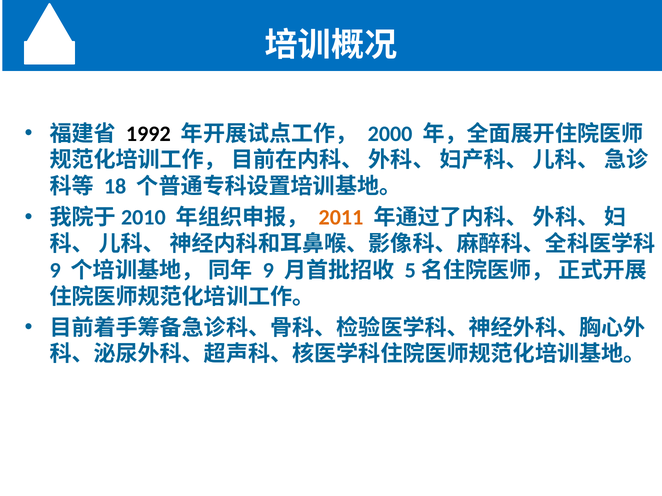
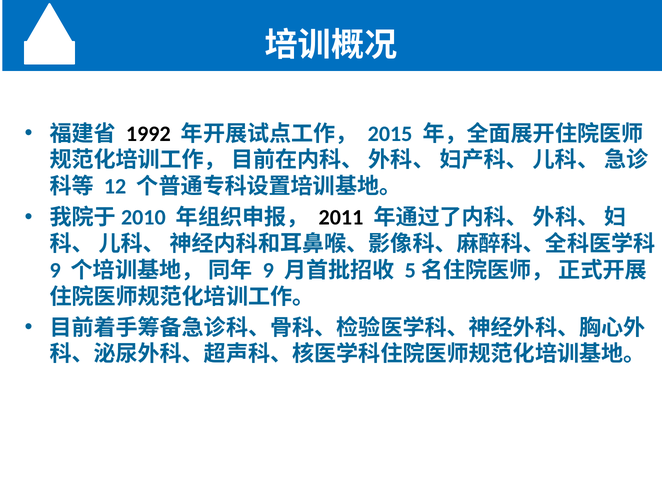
2000: 2000 -> 2015
18: 18 -> 12
2011 colour: orange -> black
